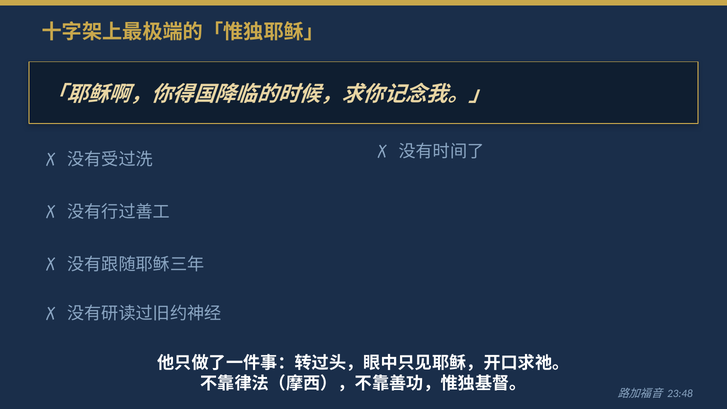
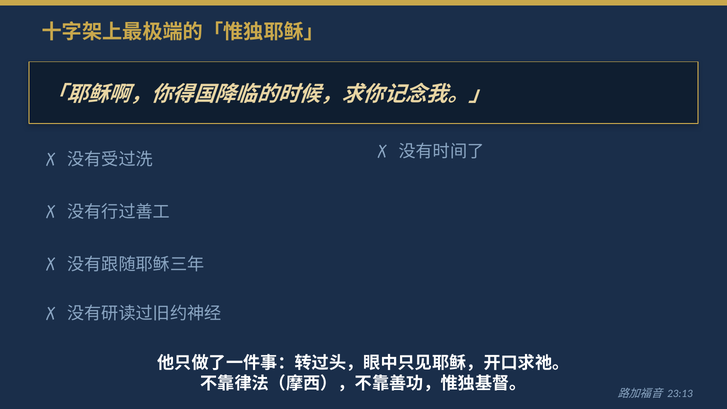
23:48: 23:48 -> 23:13
